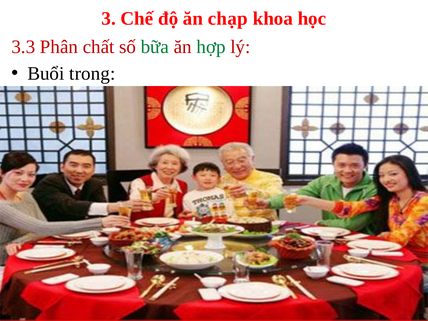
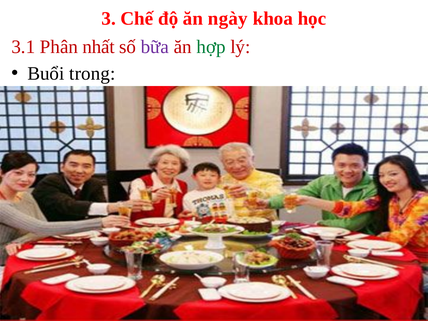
chạp: chạp -> ngày
3.3: 3.3 -> 3.1
chất: chất -> nhất
bữa colour: green -> purple
